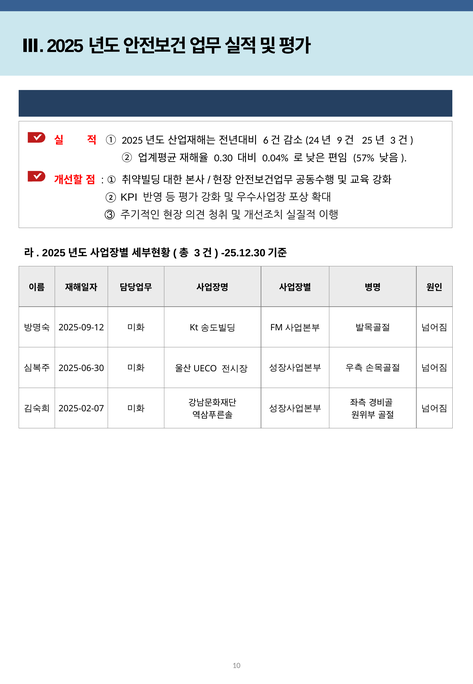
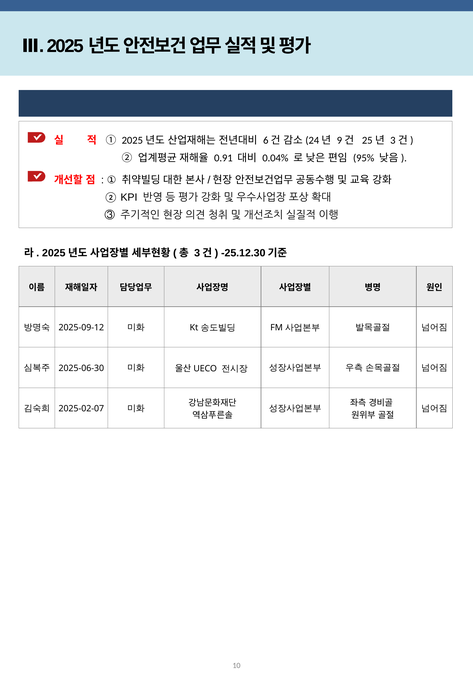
0.30: 0.30 -> 0.91
57%: 57% -> 95%
